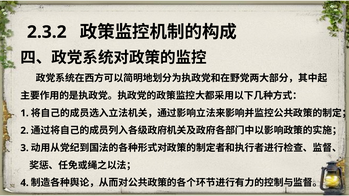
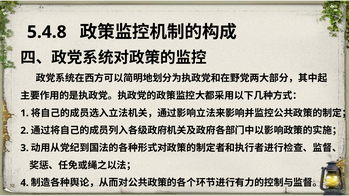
2.3.2: 2.3.2 -> 5.4.8
